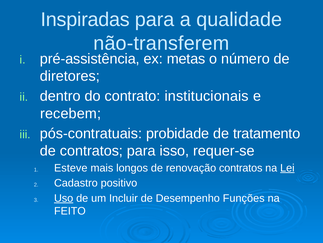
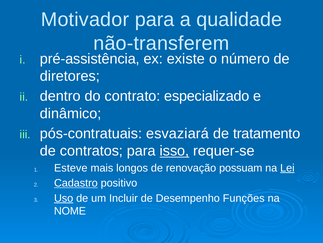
Inspiradas: Inspiradas -> Motivador
metas: metas -> existe
institucionais: institucionais -> especializado
recebem: recebem -> dinâmico
probidade: probidade -> esvaziará
isso underline: none -> present
renovação contratos: contratos -> possuam
Cadastro underline: none -> present
FEITO: FEITO -> NOME
